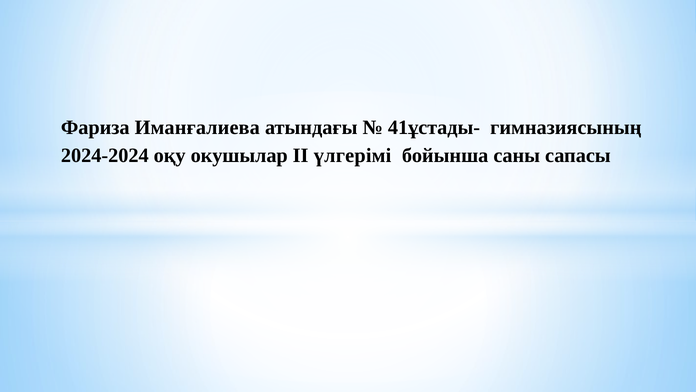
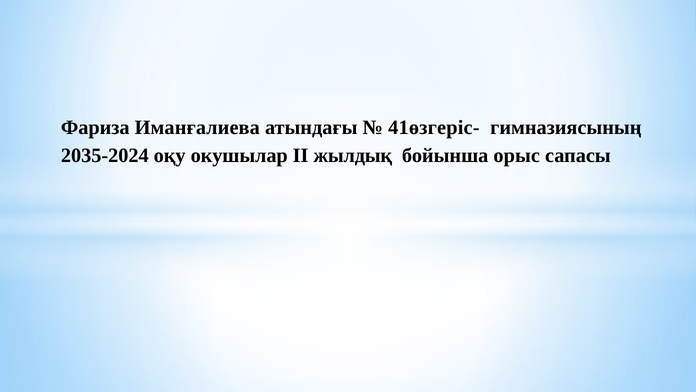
41ұстады-: 41ұстады- -> 41өзгеріс-
2024-2024: 2024-2024 -> 2035-2024
үлгерімі: үлгерімі -> жылдық
саны: саны -> орыс
